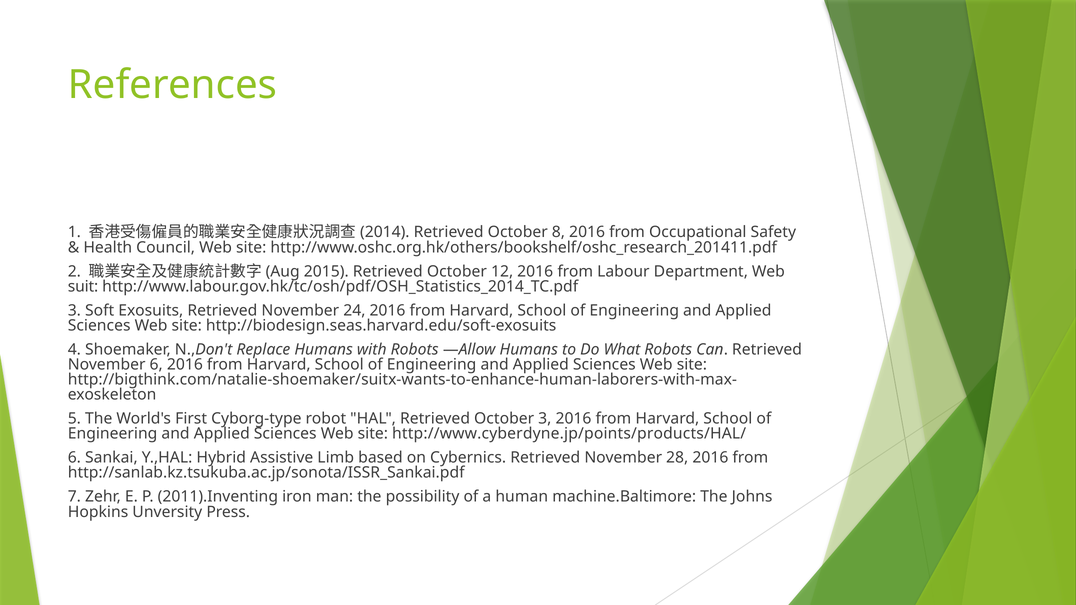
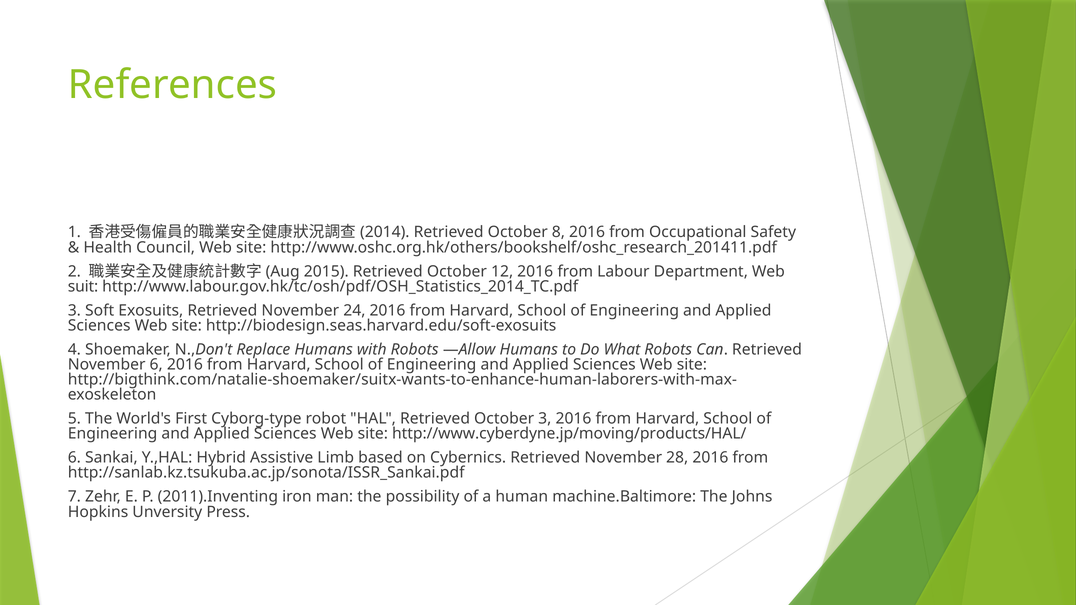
http://www.cyberdyne.jp/points/products/HAL/: http://www.cyberdyne.jp/points/products/HAL/ -> http://www.cyberdyne.jp/moving/products/HAL/
